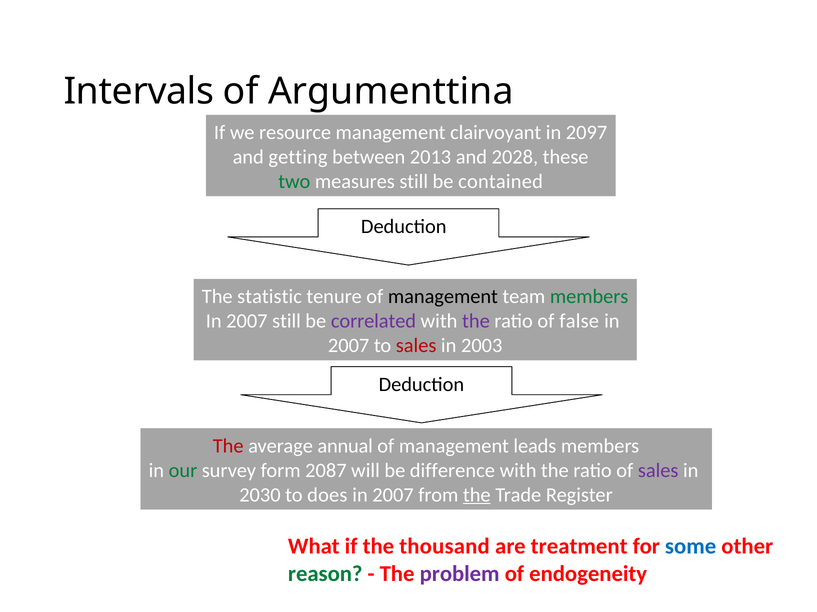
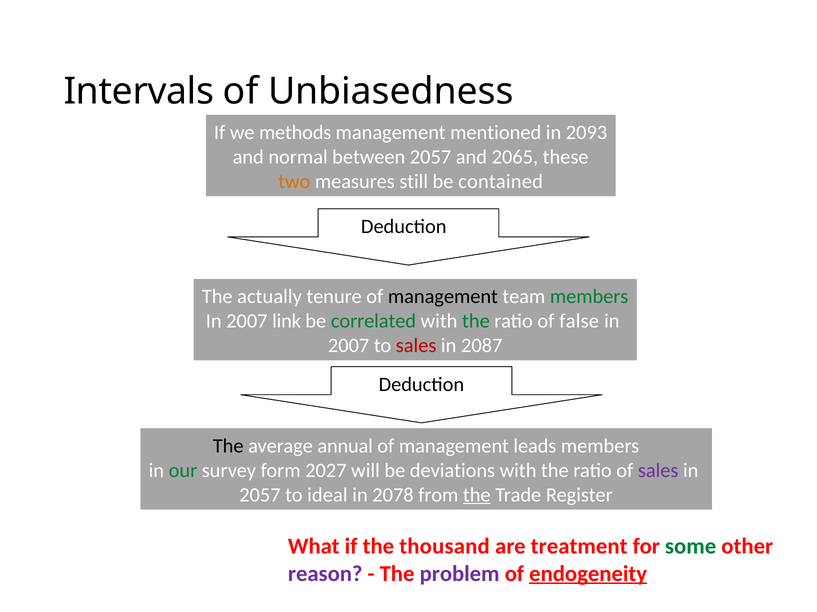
Argumenttina: Argumenttina -> Unbiasedness
resource: resource -> methods
clairvoyant: clairvoyant -> mentioned
2097: 2097 -> 2093
getting: getting -> normal
between 2013: 2013 -> 2057
2028: 2028 -> 2065
two colour: green -> orange
statistic: statistic -> actually
2007 still: still -> link
correlated colour: purple -> green
the at (476, 321) colour: purple -> green
2003: 2003 -> 2087
The at (228, 446) colour: red -> black
2087: 2087 -> 2027
difference: difference -> deviations
2030 at (260, 495): 2030 -> 2057
does: does -> ideal
2007 at (393, 495): 2007 -> 2078
some colour: blue -> green
reason colour: green -> purple
endogeneity underline: none -> present
